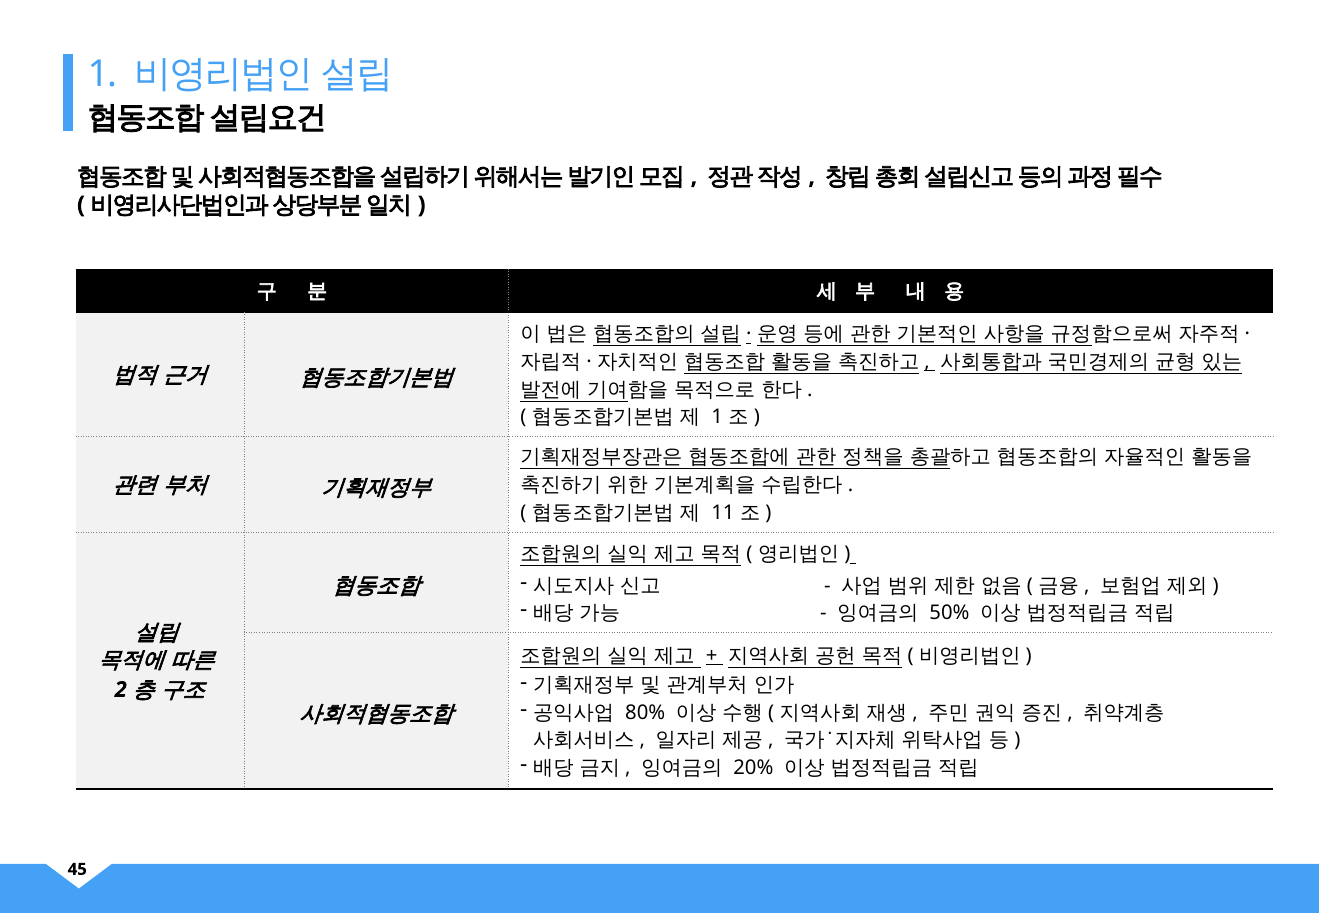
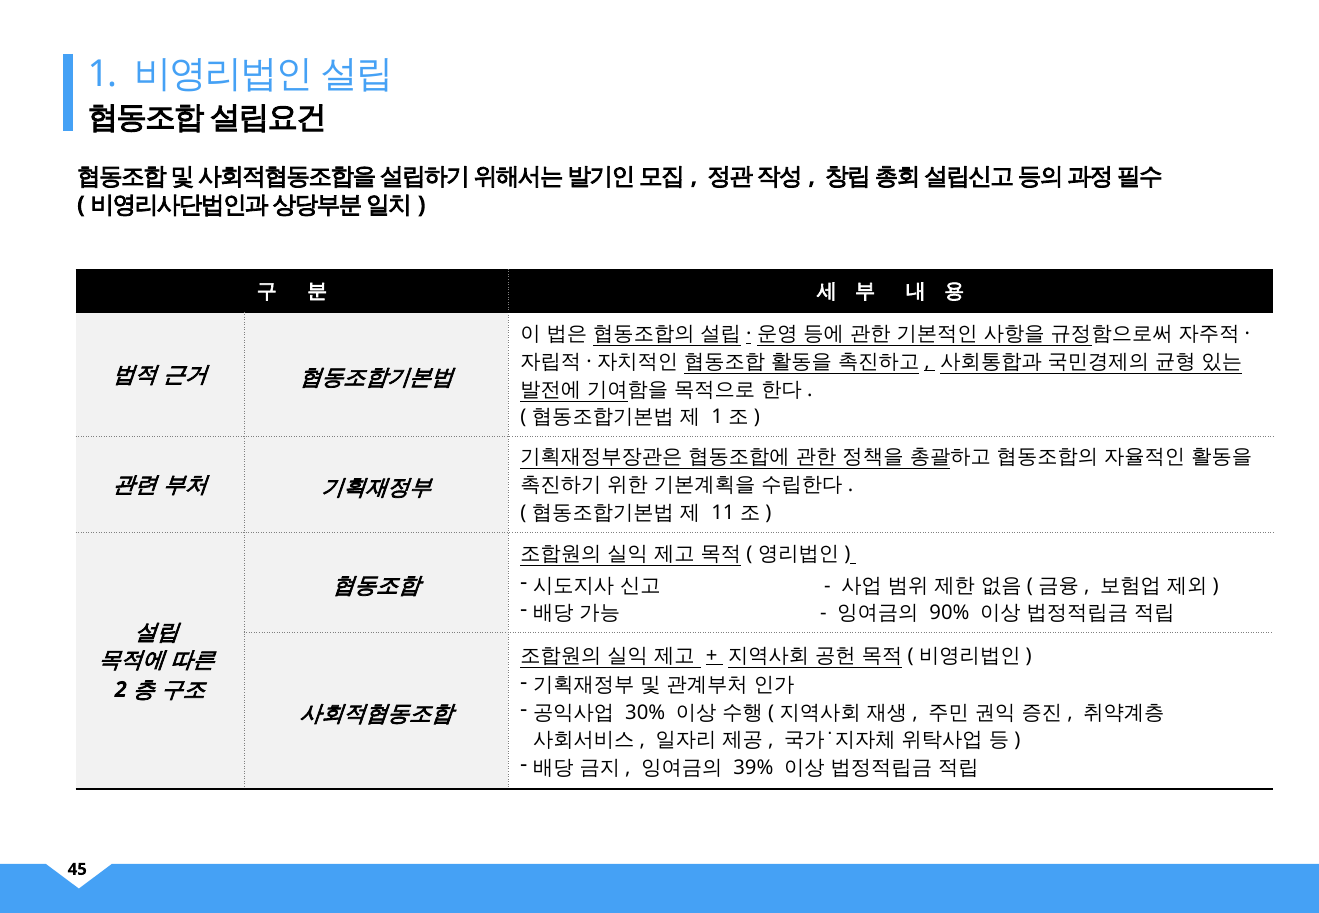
50%: 50% -> 90%
80%: 80% -> 30%
20%: 20% -> 39%
